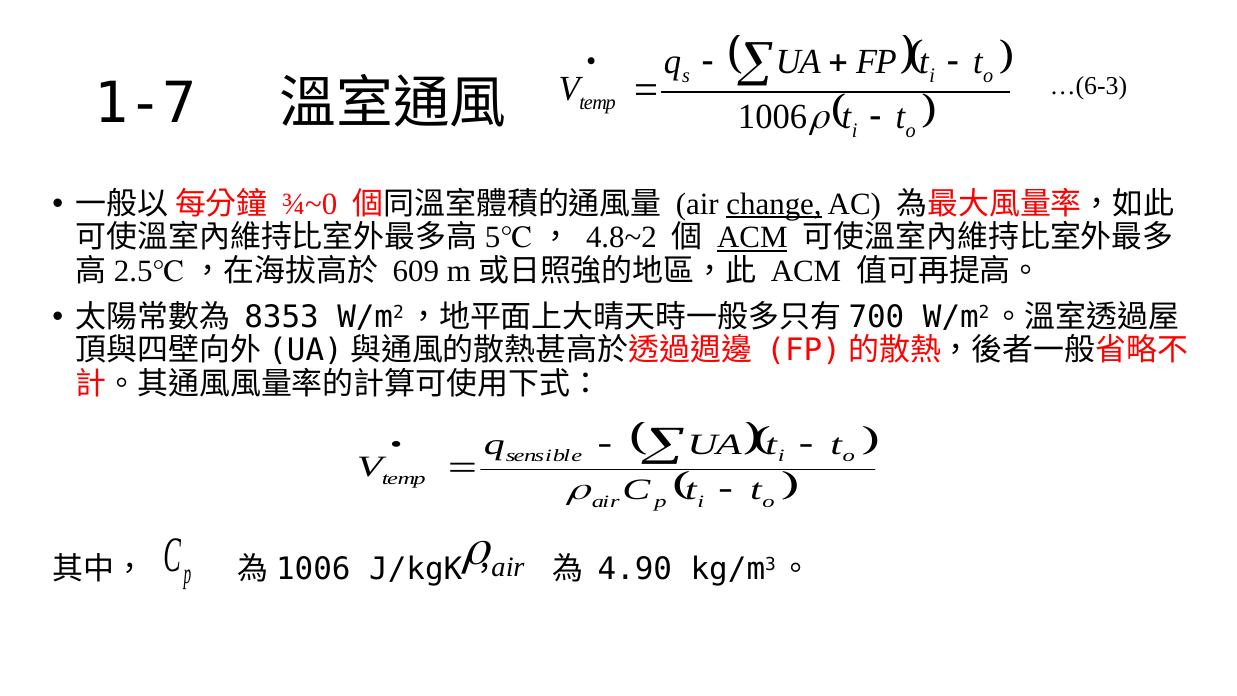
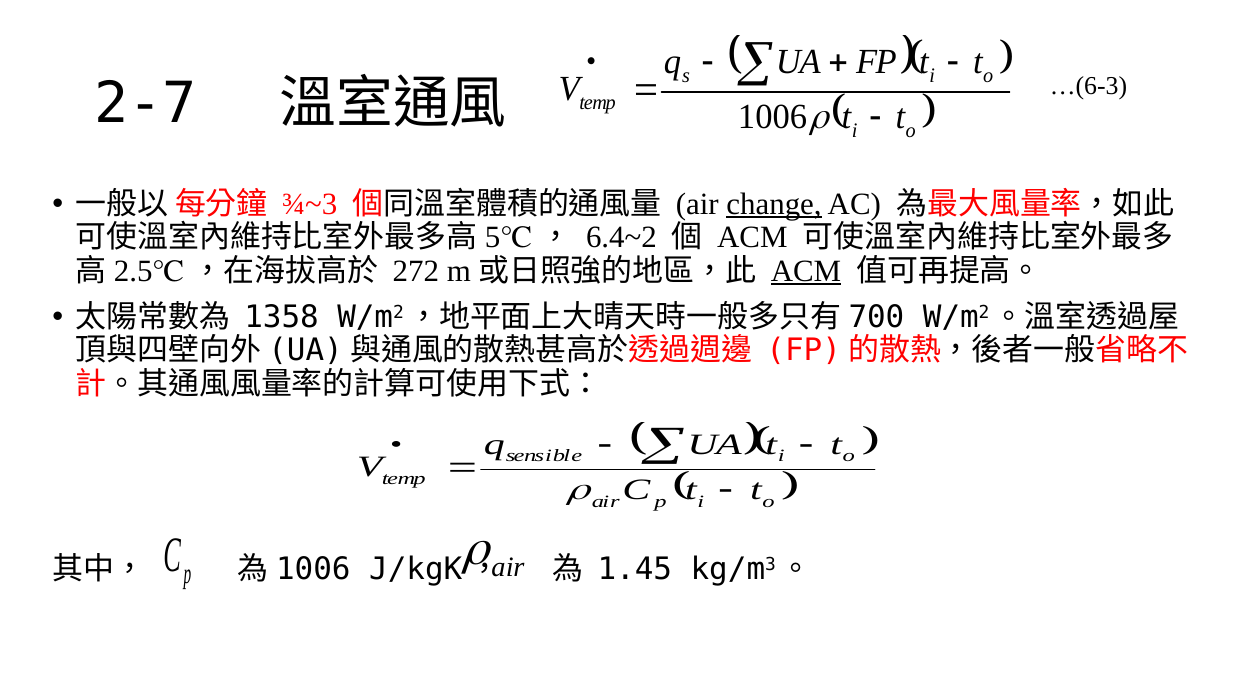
1-7: 1-7 -> 2-7
¾~0: ¾~0 -> ¾~3
4.8~2: 4.8~2 -> 6.4~2
ACM at (752, 237) underline: present -> none
609: 609 -> 272
ACM at (806, 271) underline: none -> present
8353: 8353 -> 1358
4.90: 4.90 -> 1.45
